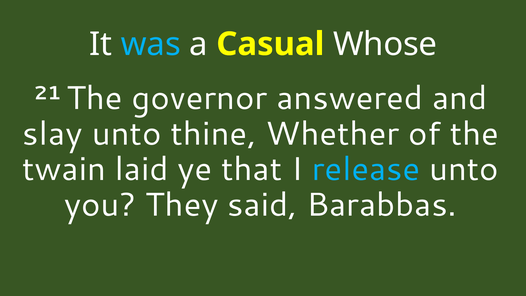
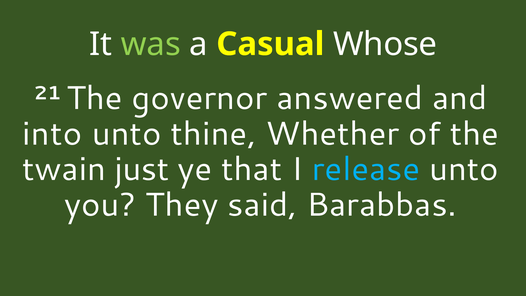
was colour: light blue -> light green
slay: slay -> into
laid: laid -> just
